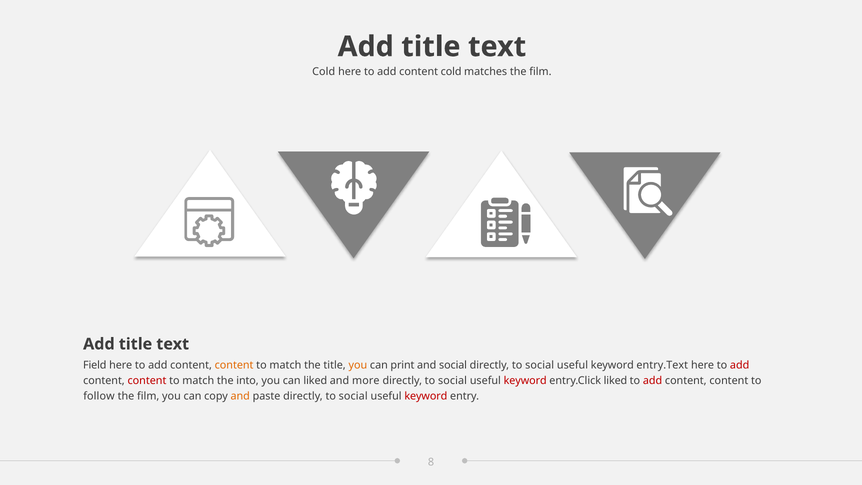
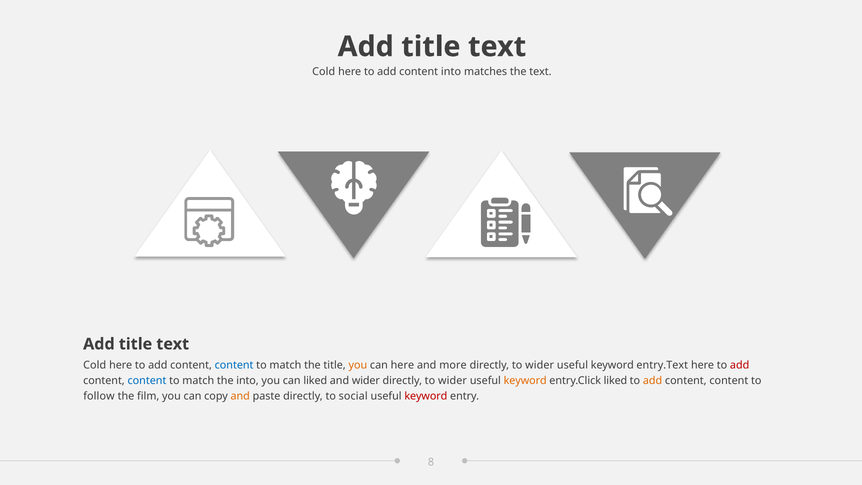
content cold: cold -> into
matches the film: film -> text
Field at (95, 365): Field -> Cold
content at (234, 365) colour: orange -> blue
can print: print -> here
and social: social -> more
social at (540, 365): social -> wider
content at (147, 380) colour: red -> blue
and more: more -> wider
social at (452, 380): social -> wider
keyword at (525, 380) colour: red -> orange
add at (653, 380) colour: red -> orange
